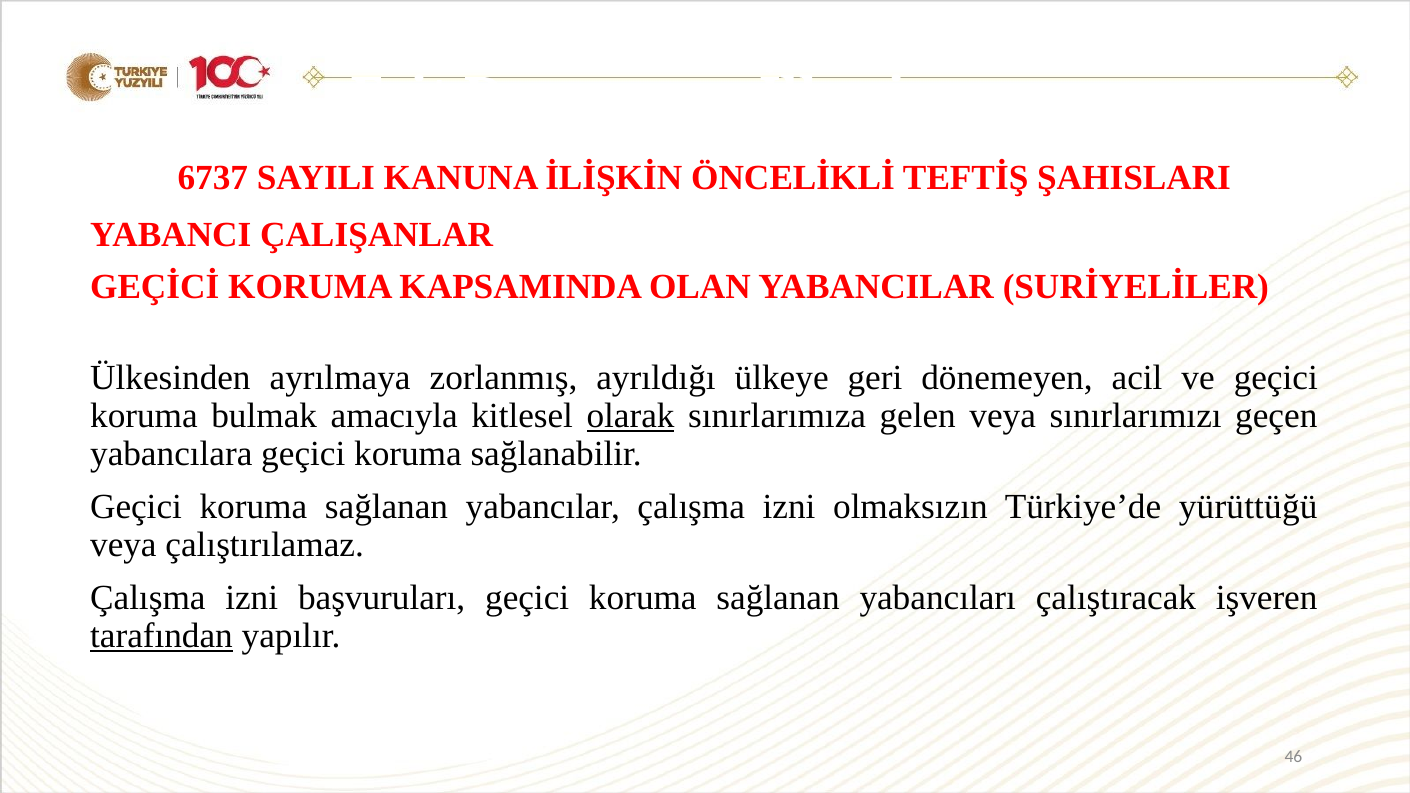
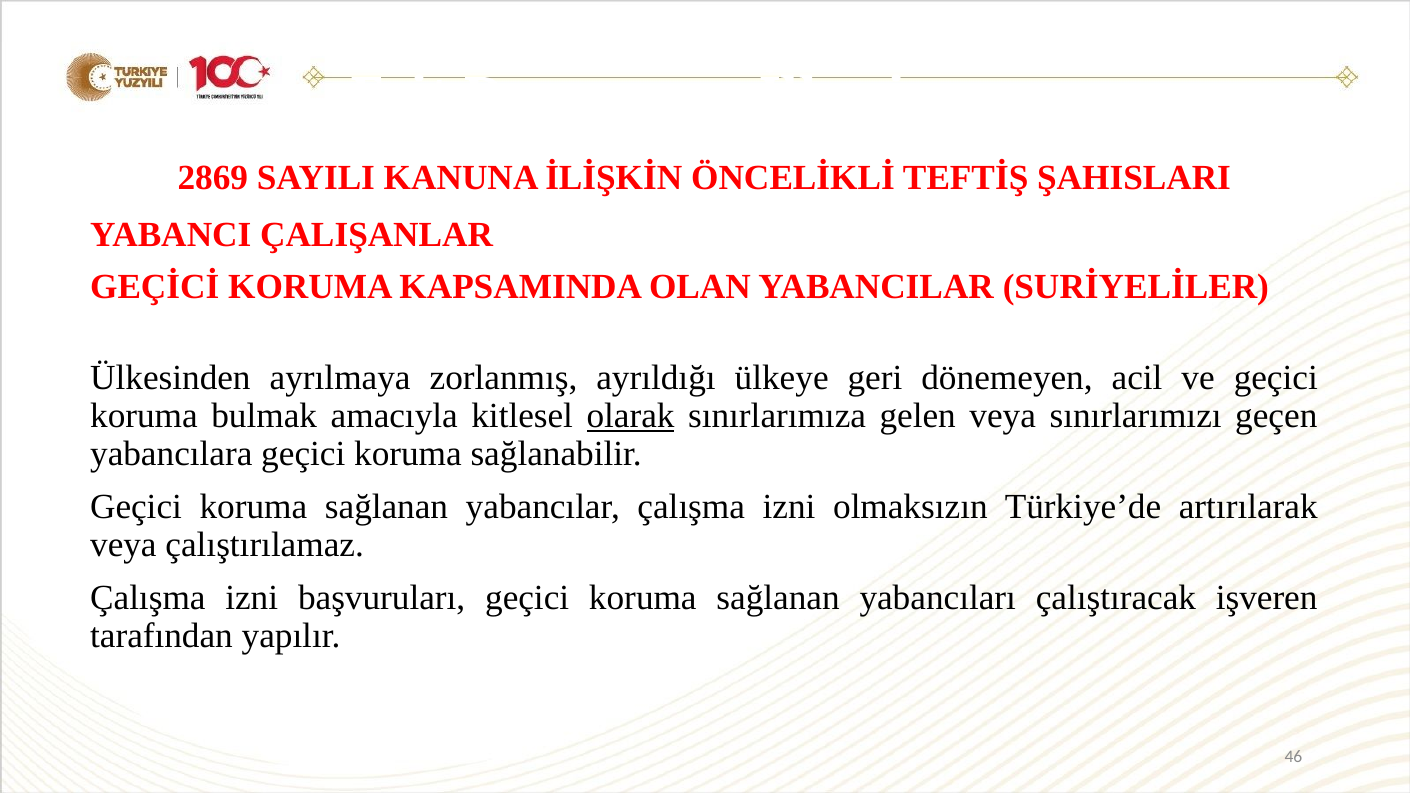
6737: 6737 -> 2869
yürüttüğü: yürüttüğü -> artırılarak
tarafından underline: present -> none
